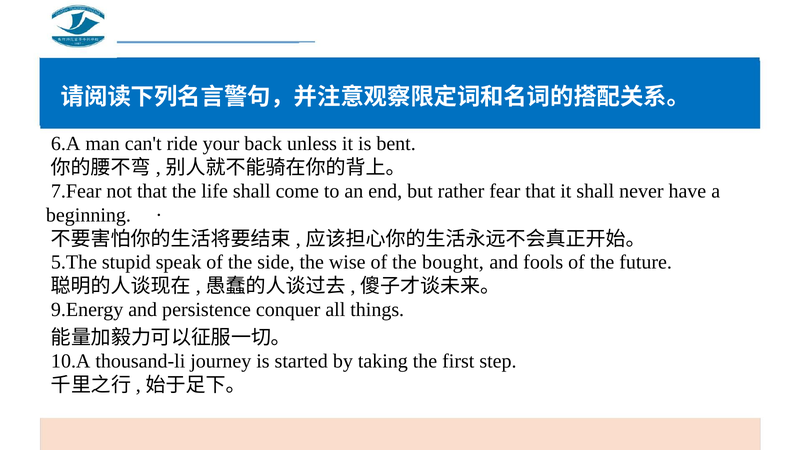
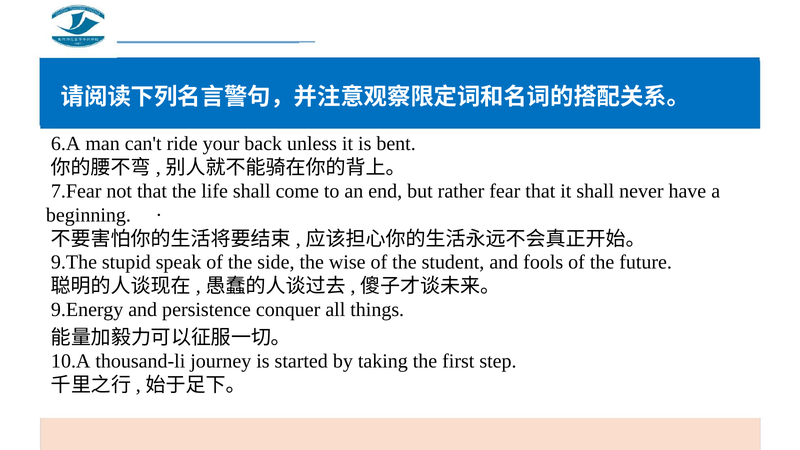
5.The: 5.The -> 9.The
bought: bought -> student
